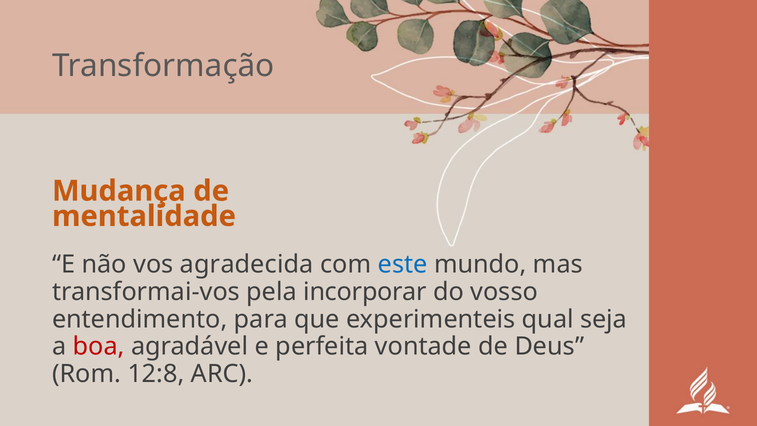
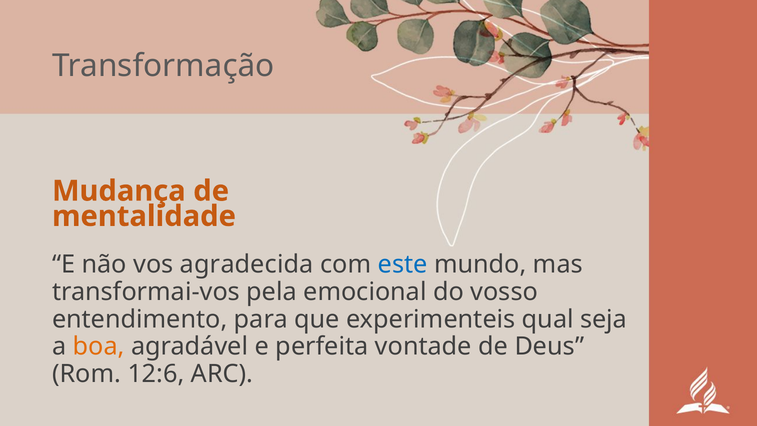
incorporar: incorporar -> emocional
boa colour: red -> orange
12:8: 12:8 -> 12:6
